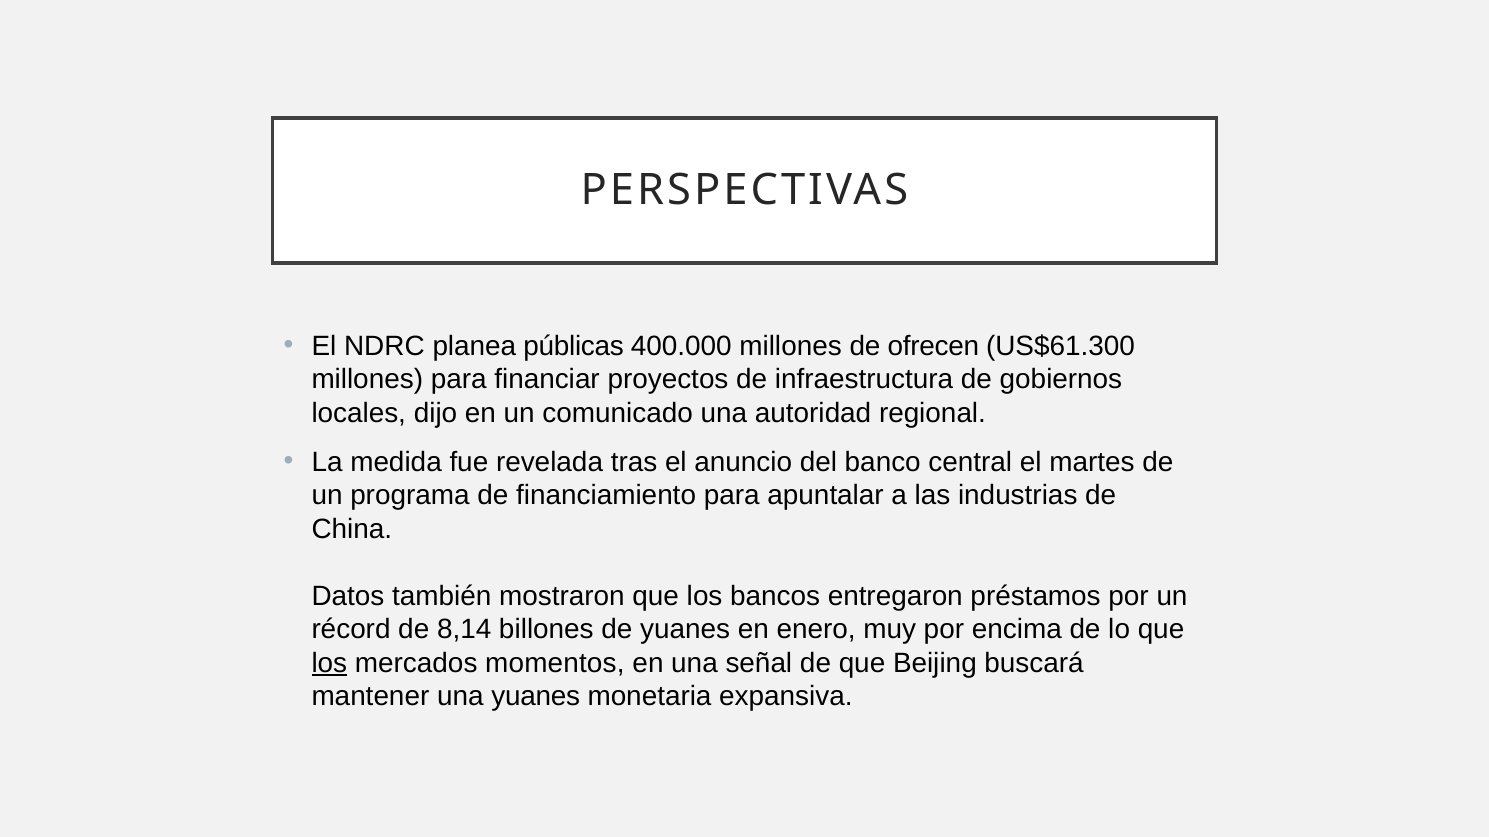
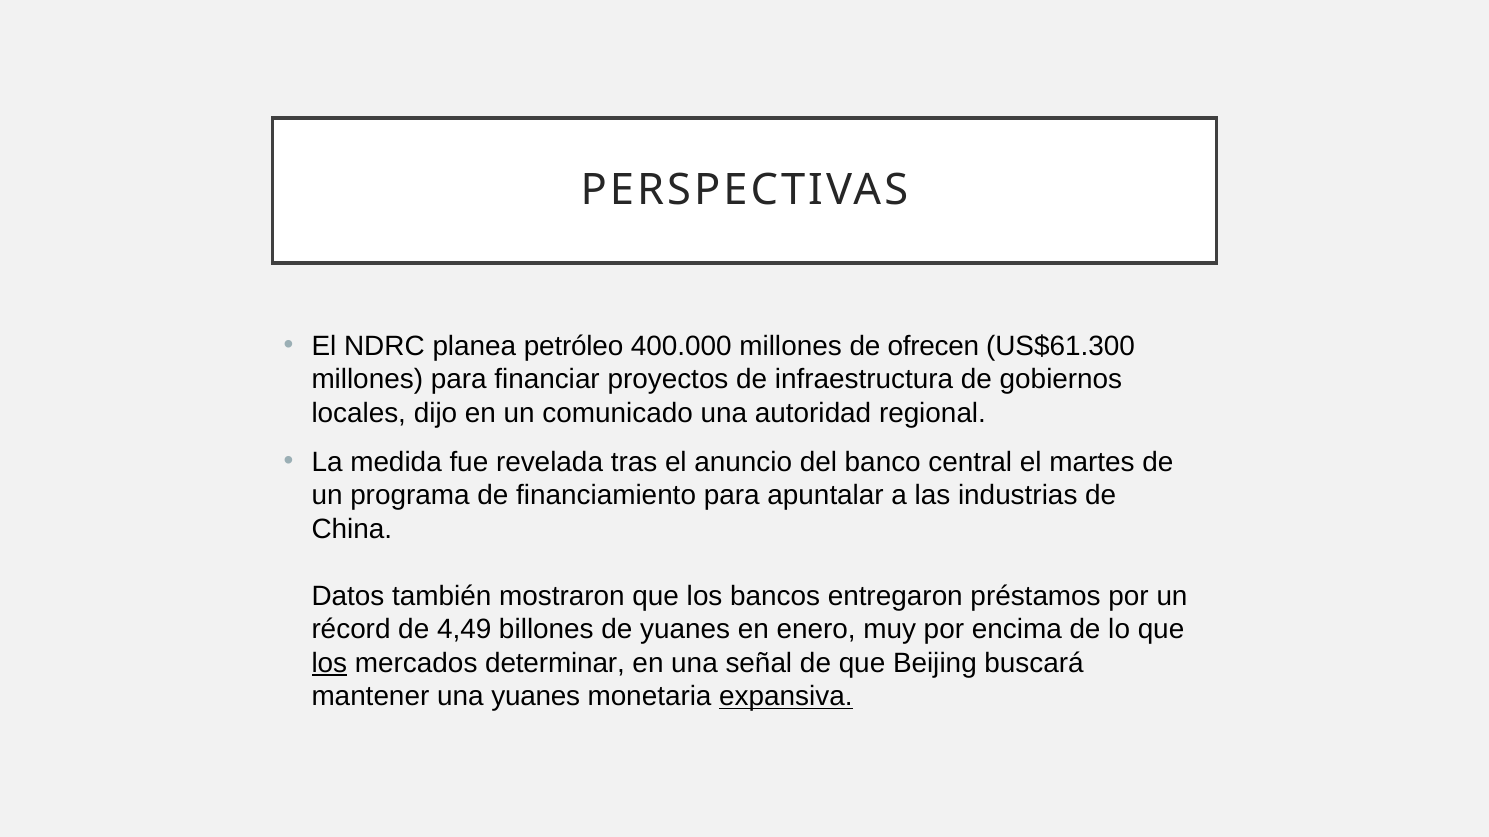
públicas: públicas -> petróleo
8,14: 8,14 -> 4,49
momentos: momentos -> determinar
expansiva underline: none -> present
